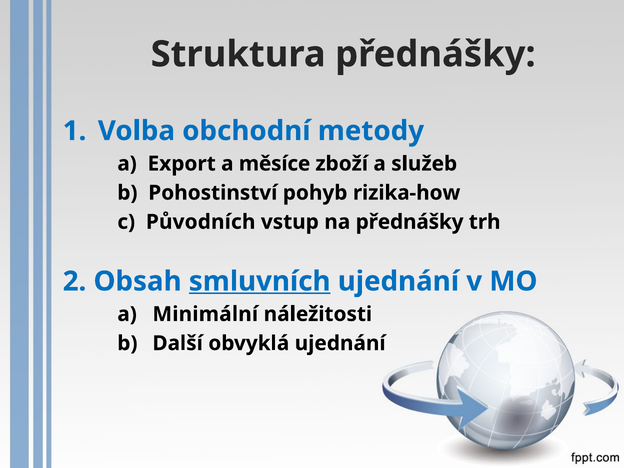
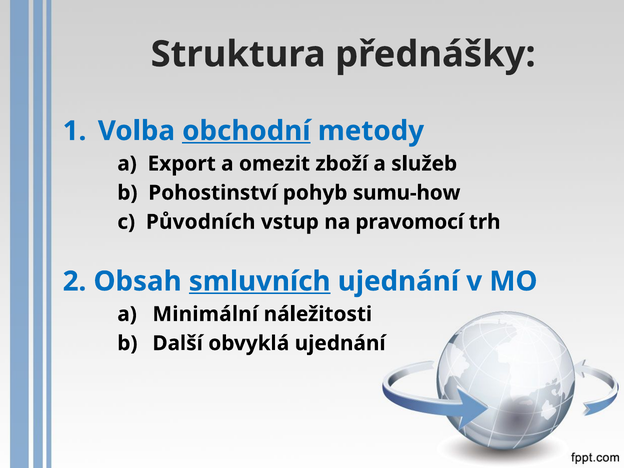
obchodní underline: none -> present
měsíce: měsíce -> omezit
rizika-how: rizika-how -> sumu-how
na přednášky: přednášky -> pravomocí
